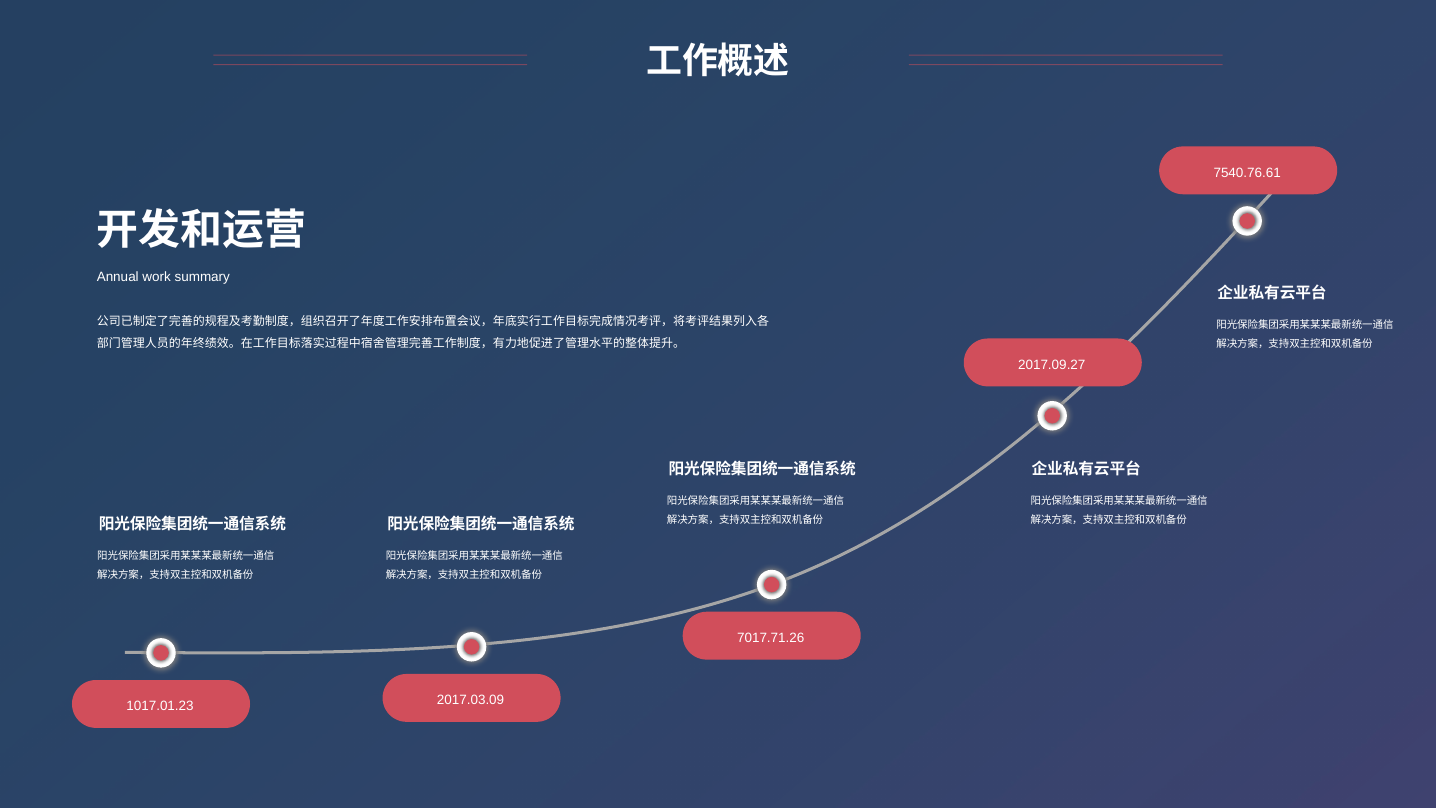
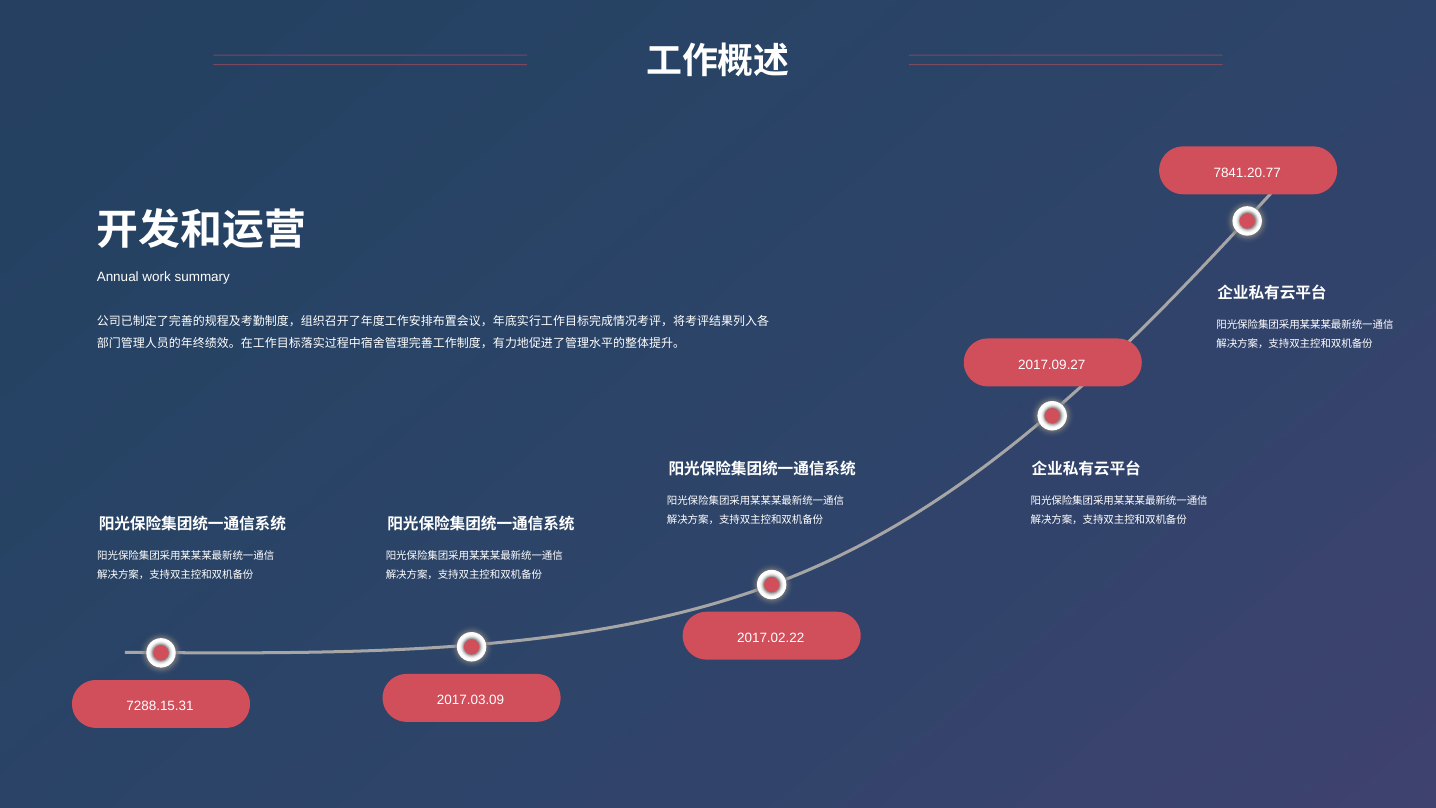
7540.76.61: 7540.76.61 -> 7841.20.77
7017.71.26: 7017.71.26 -> 2017.02.22
1017.01.23: 1017.01.23 -> 7288.15.31
